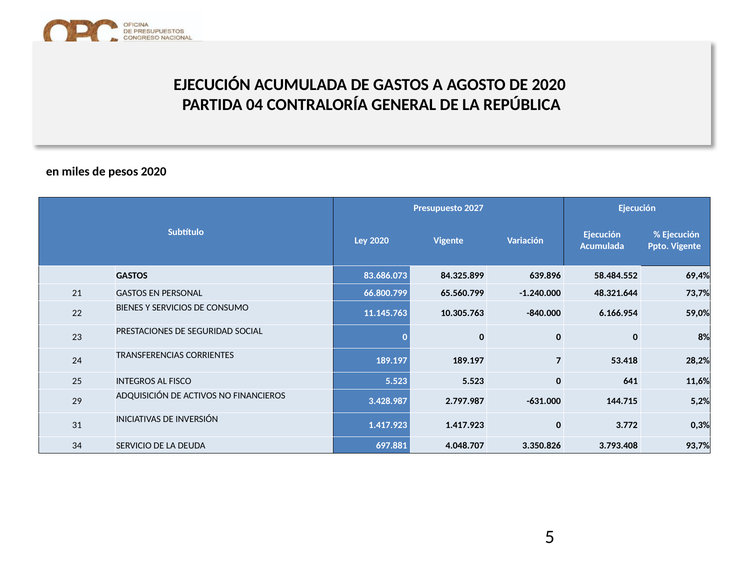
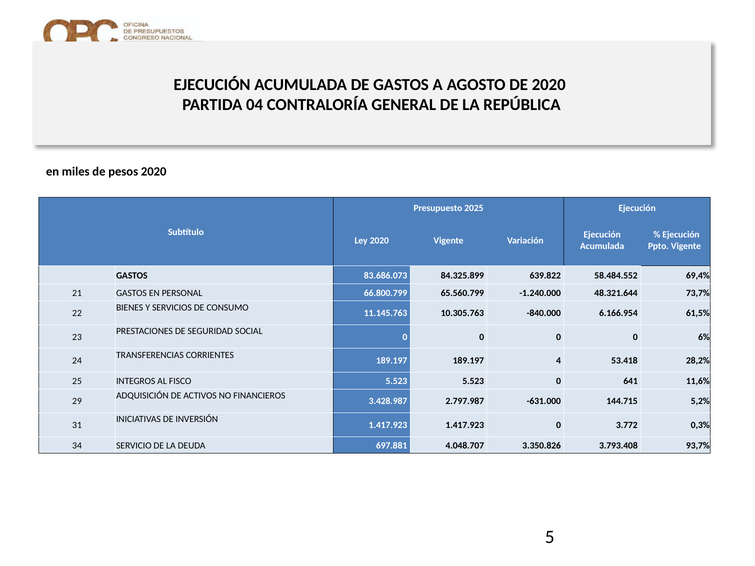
2027: 2027 -> 2025
639.896: 639.896 -> 639.822
59,0%: 59,0% -> 61,5%
8%: 8% -> 6%
7: 7 -> 4
